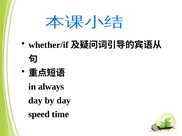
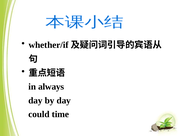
speed: speed -> could
